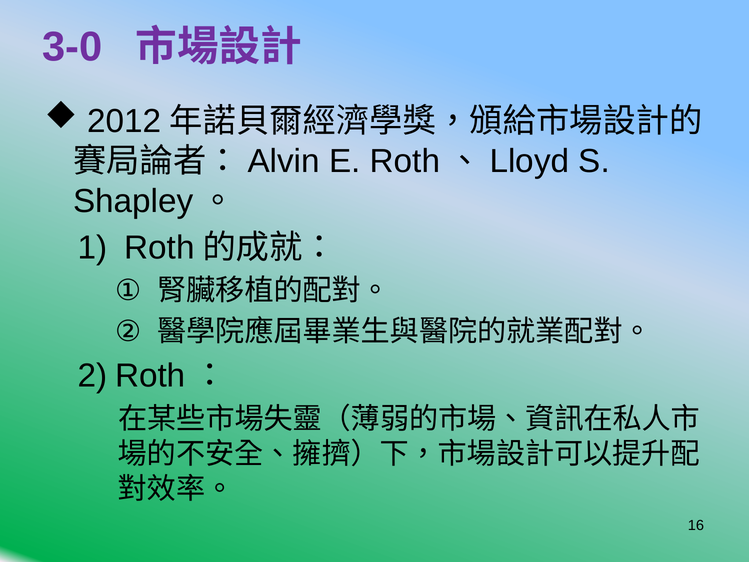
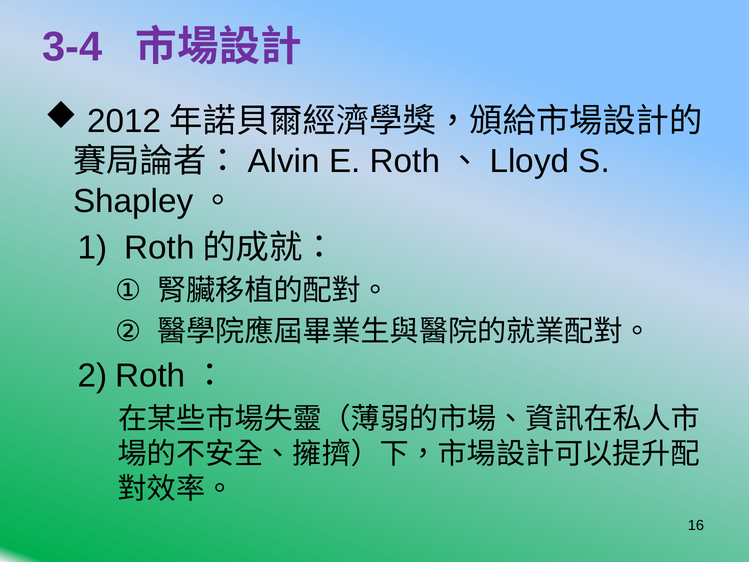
3-0: 3-0 -> 3-4
